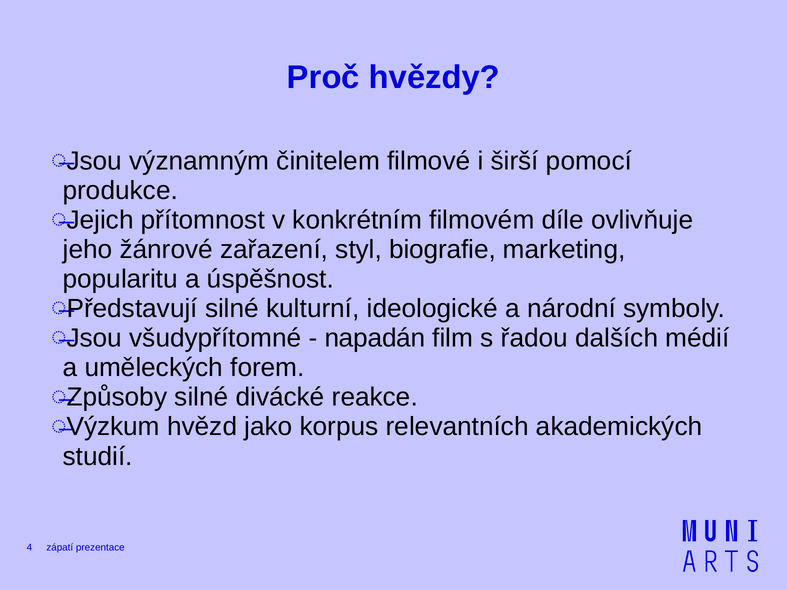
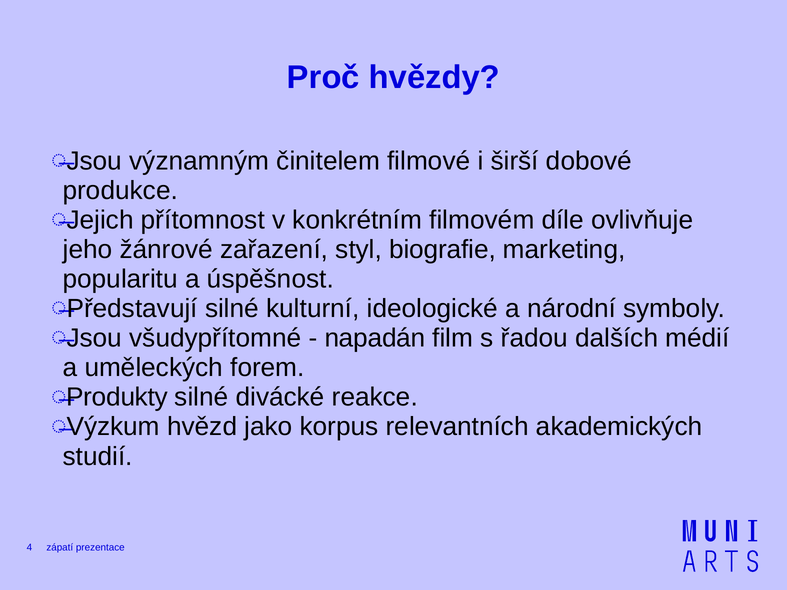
pomocí: pomocí -> dobové
Způsoby: Způsoby -> Produkty
